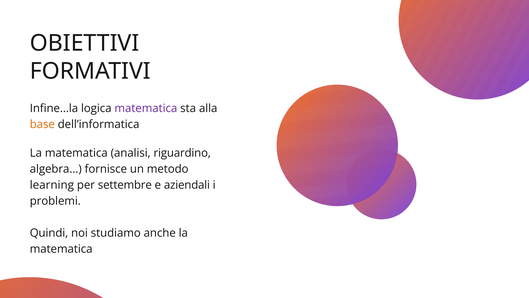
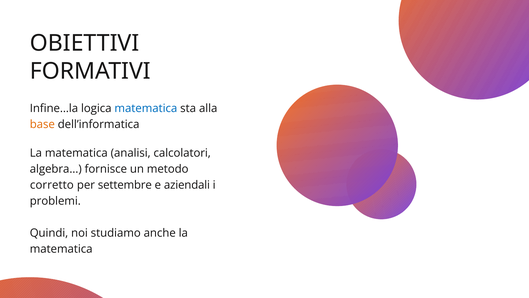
matematica at (146, 108) colour: purple -> blue
riguardino: riguardino -> calcolatori
learning: learning -> corretto
